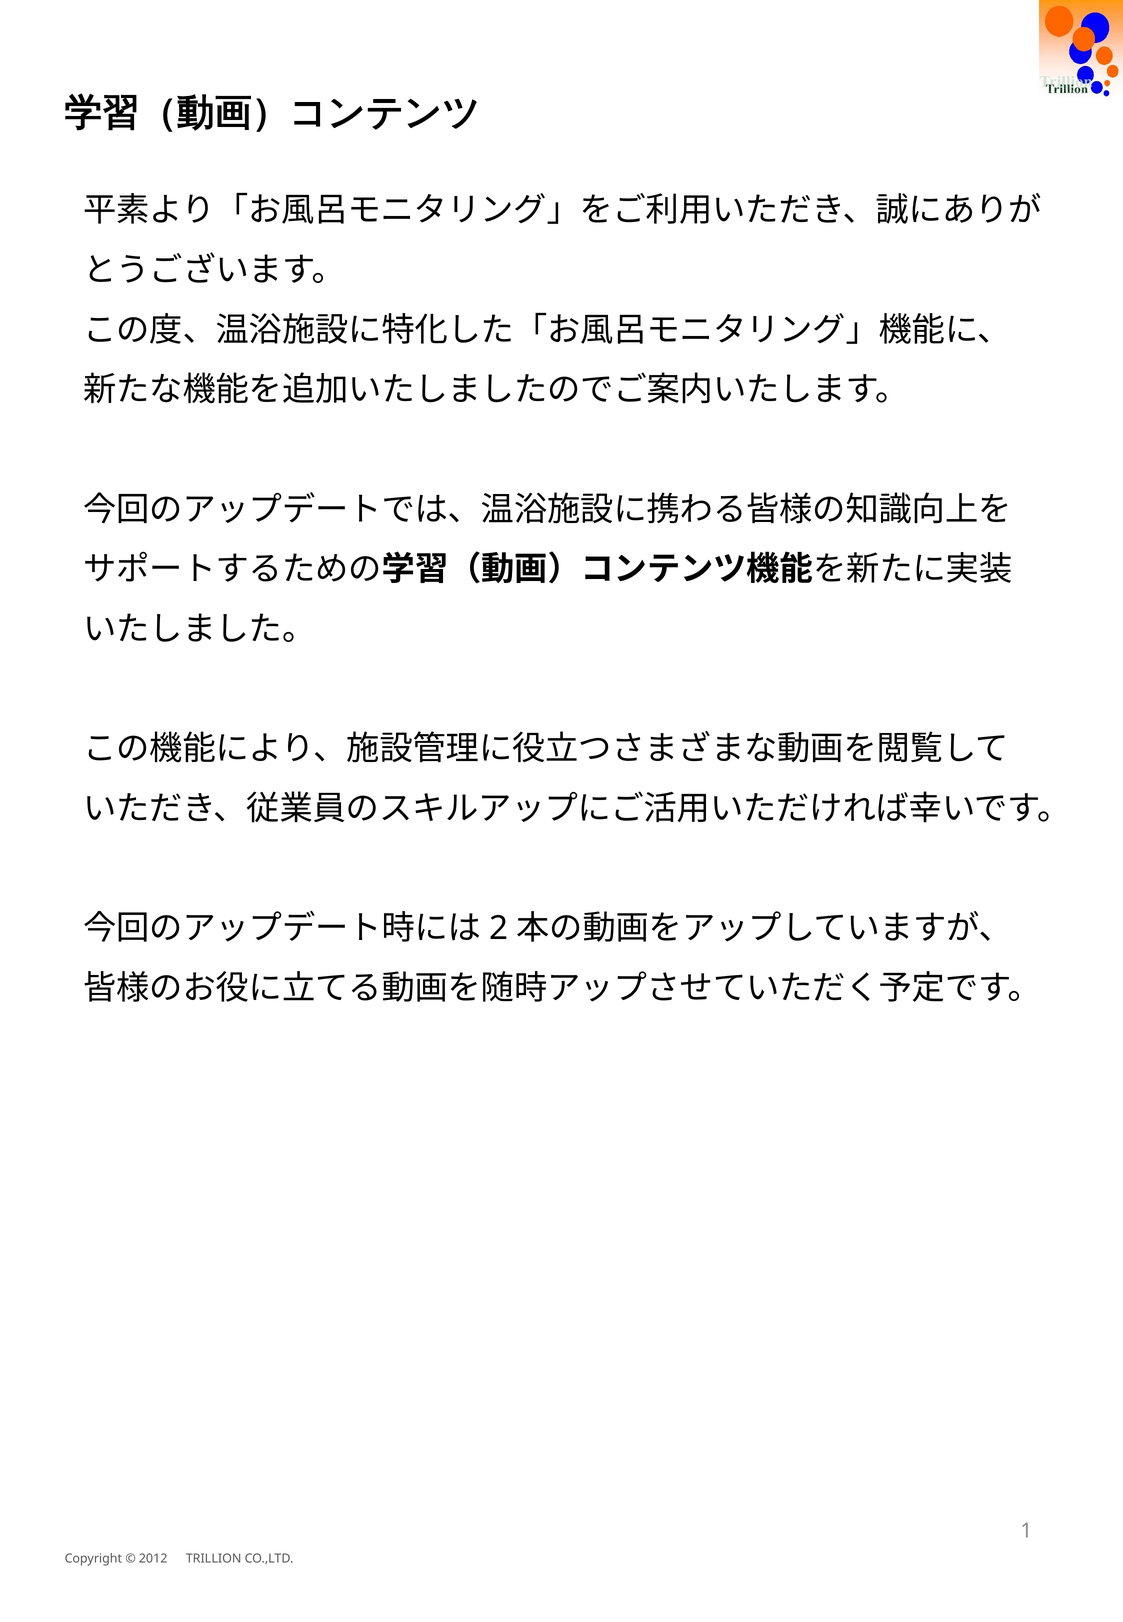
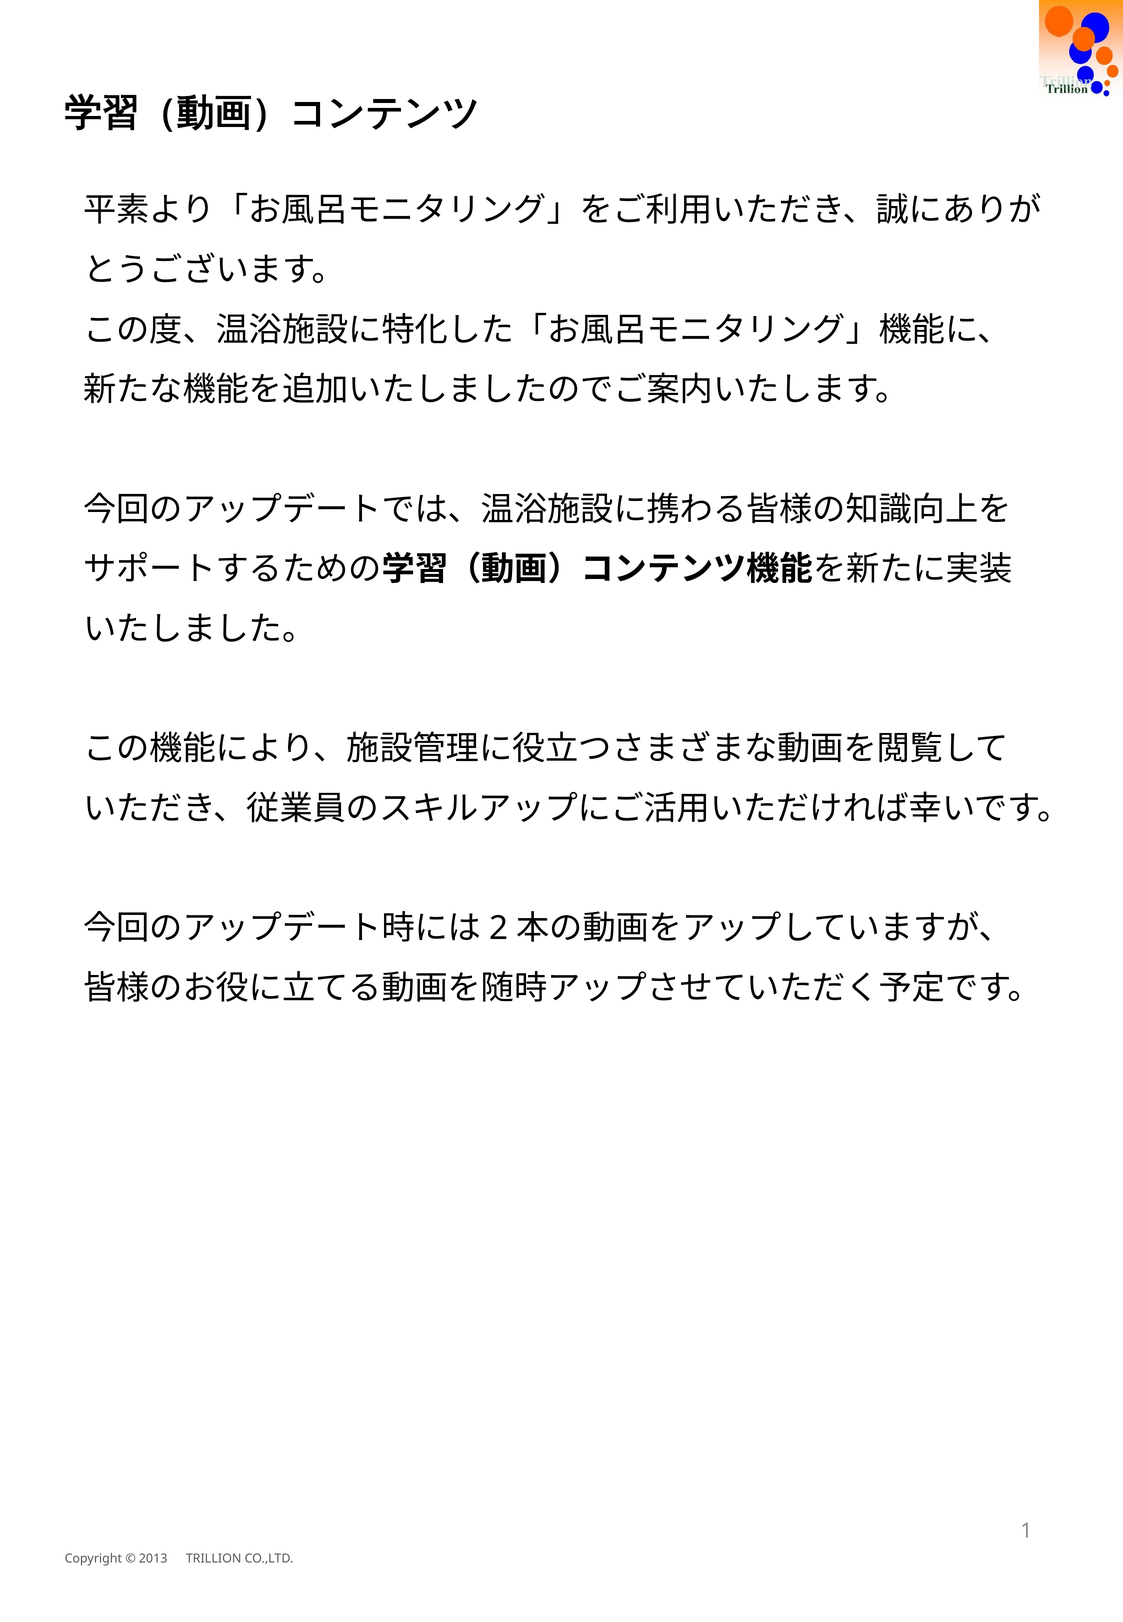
2012: 2012 -> 2013
